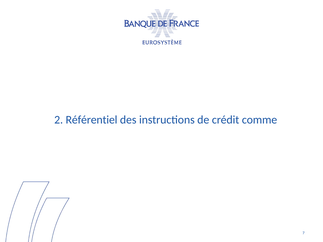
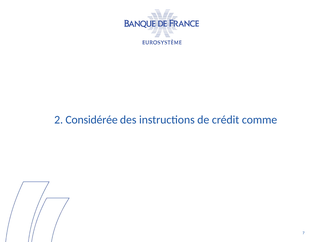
Référentiel: Référentiel -> Considérée
